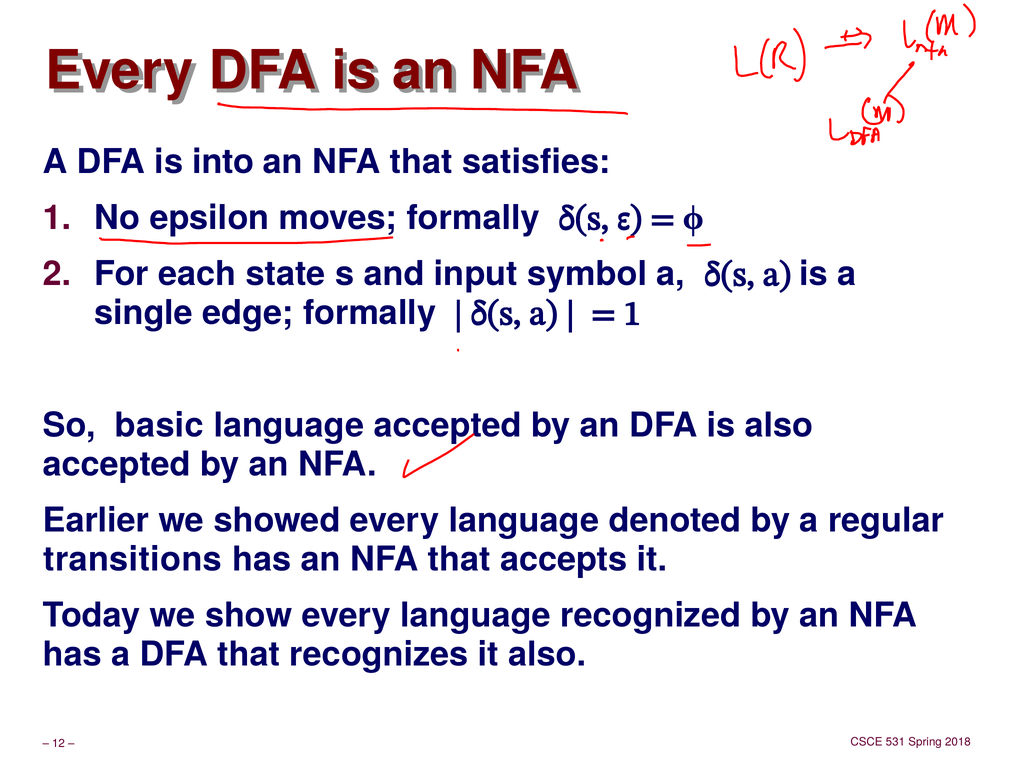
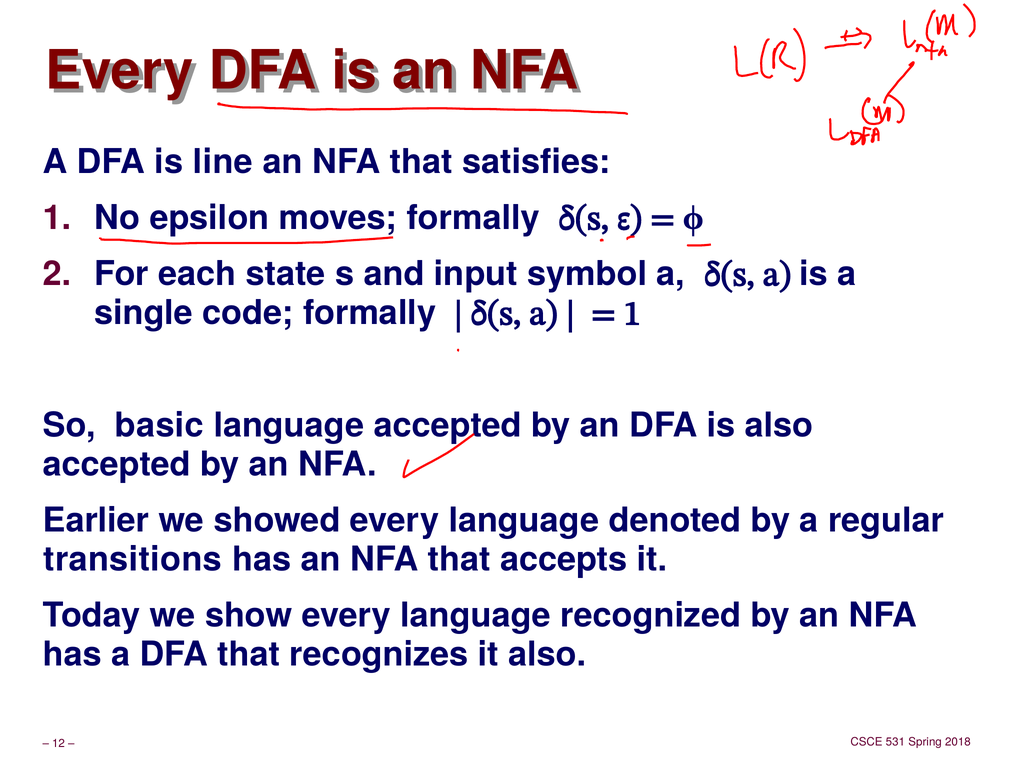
into: into -> line
edge: edge -> code
